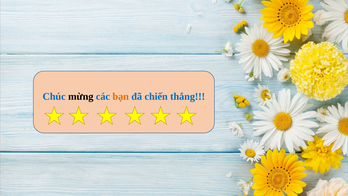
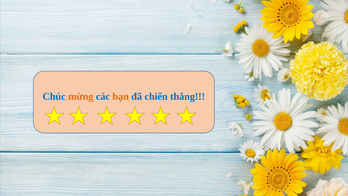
mừng colour: black -> orange
